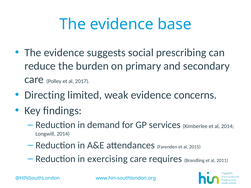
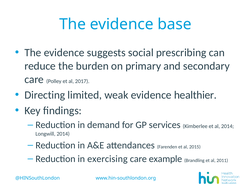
concerns: concerns -> healthier
requires: requires -> example
